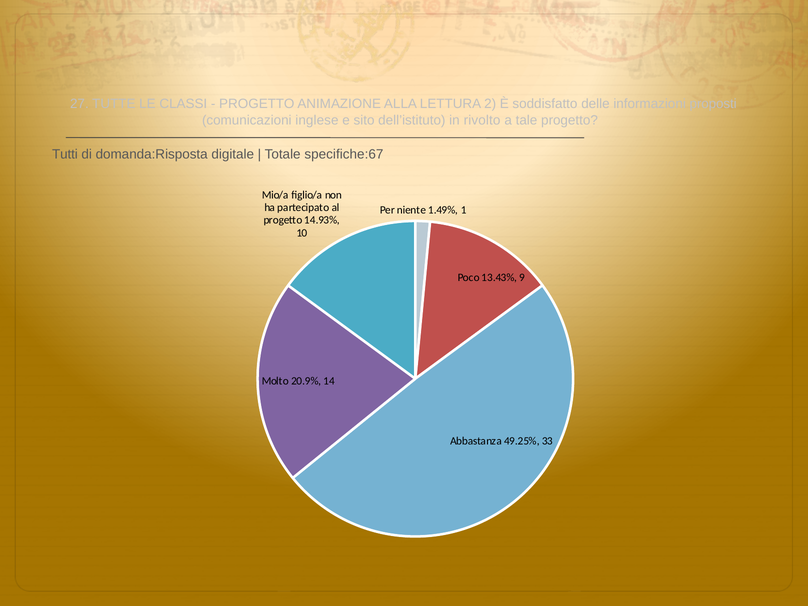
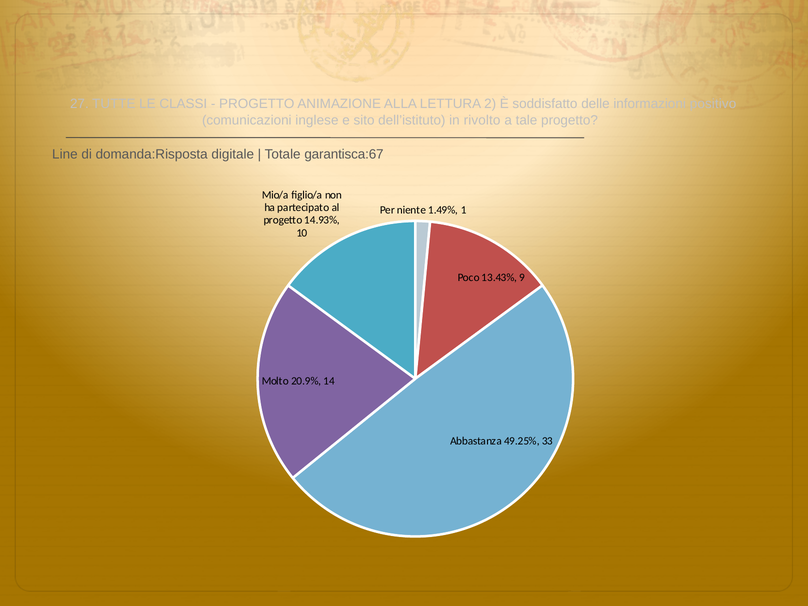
proposti: proposti -> positivo
Tutti: Tutti -> Line
specifiche:67: specifiche:67 -> garantisca:67
